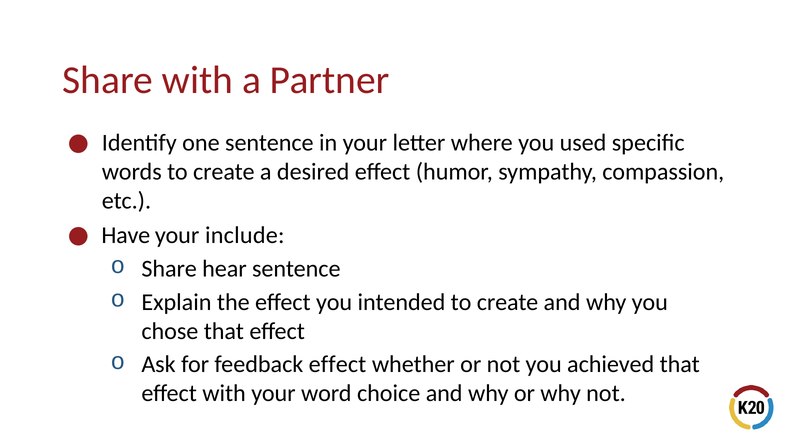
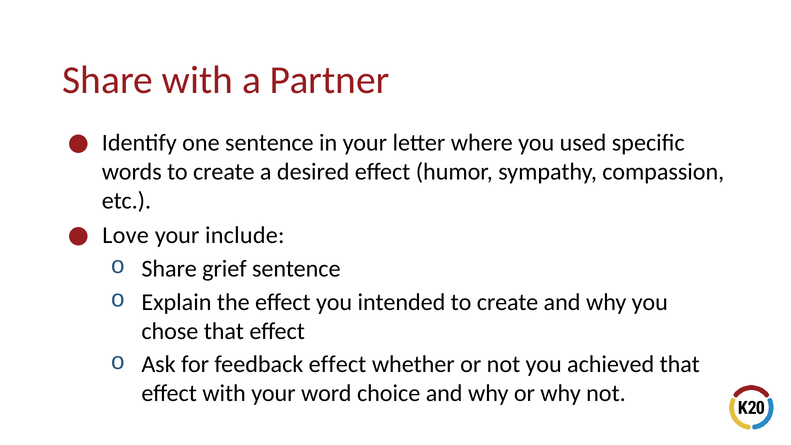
Have: Have -> Love
hear: hear -> grief
